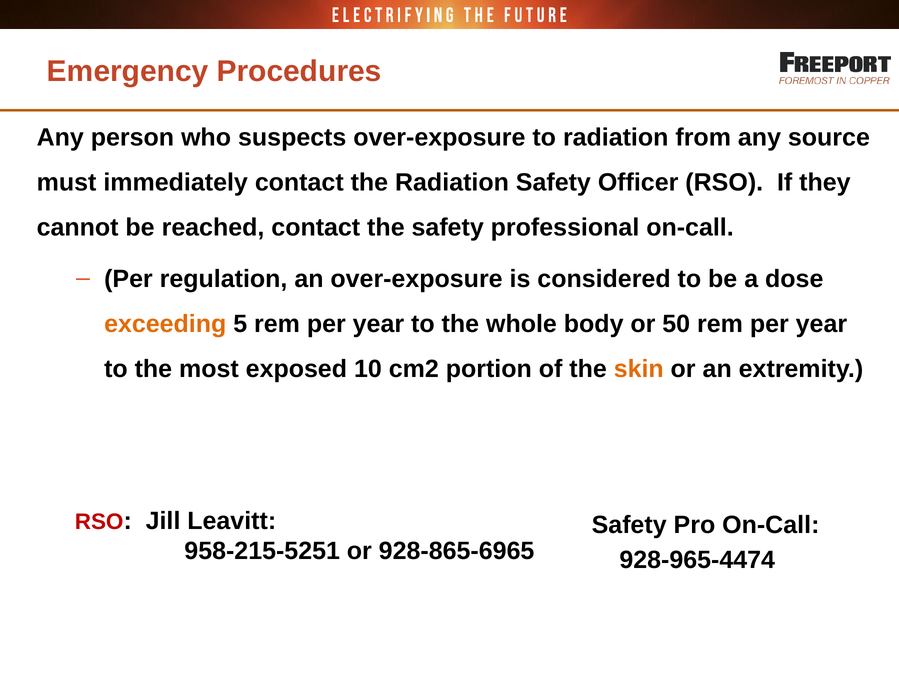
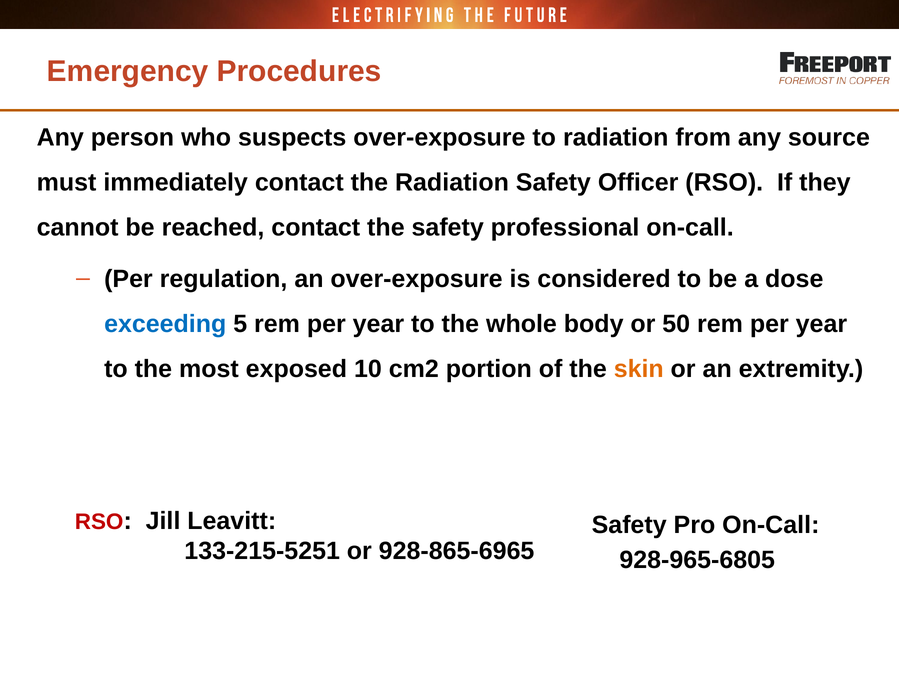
exceeding colour: orange -> blue
958-215-5251: 958-215-5251 -> 133-215-5251
928-965-4474: 928-965-4474 -> 928-965-6805
